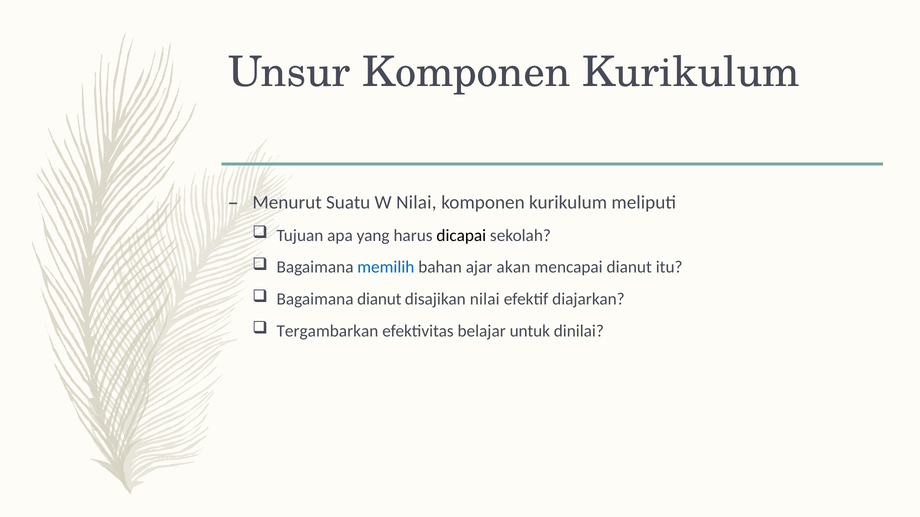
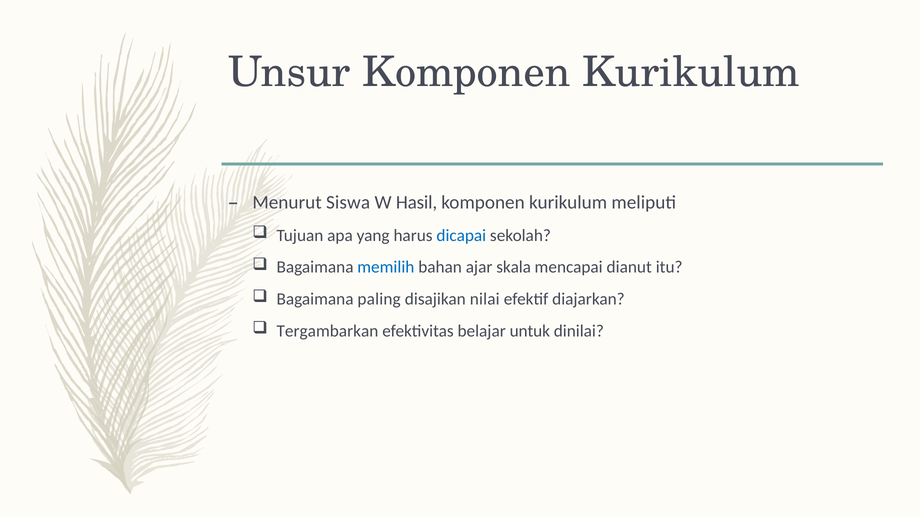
Suatu: Suatu -> Siswa
W Nilai: Nilai -> Hasil
dicapai colour: black -> blue
akan: akan -> skala
Bagaimana dianut: dianut -> paling
